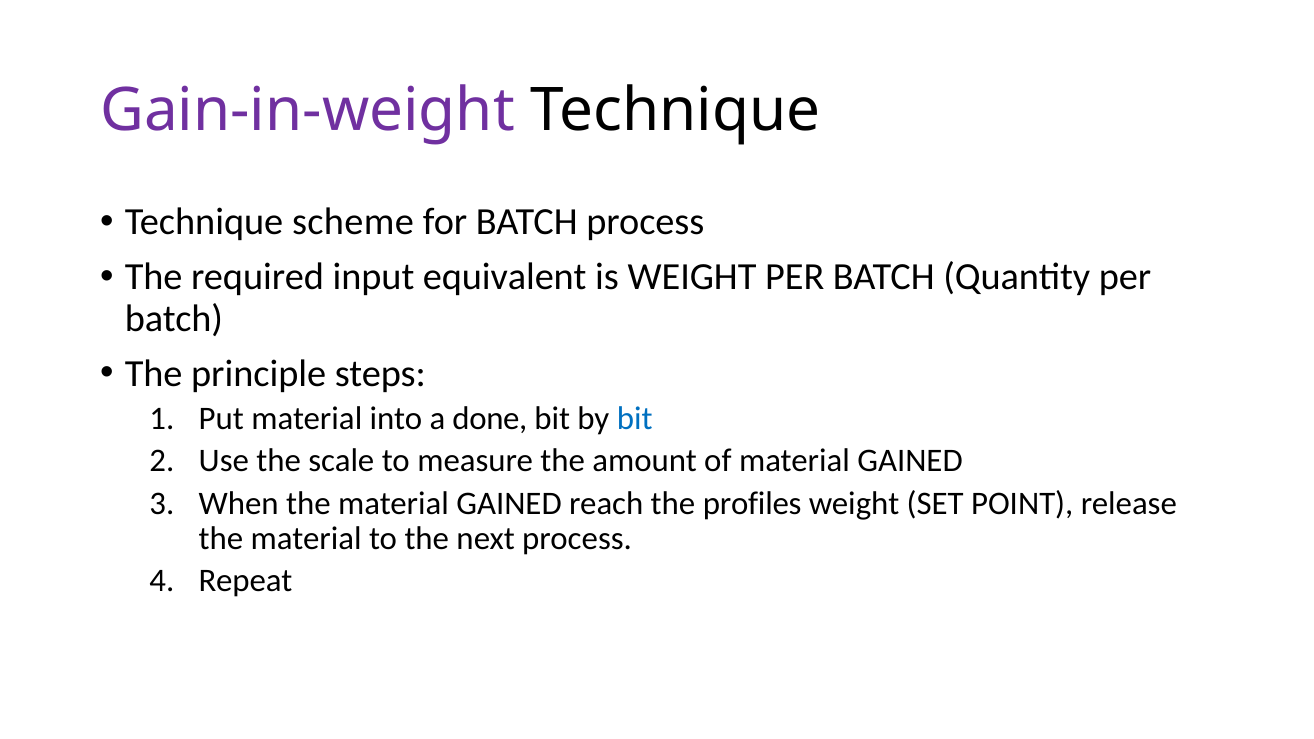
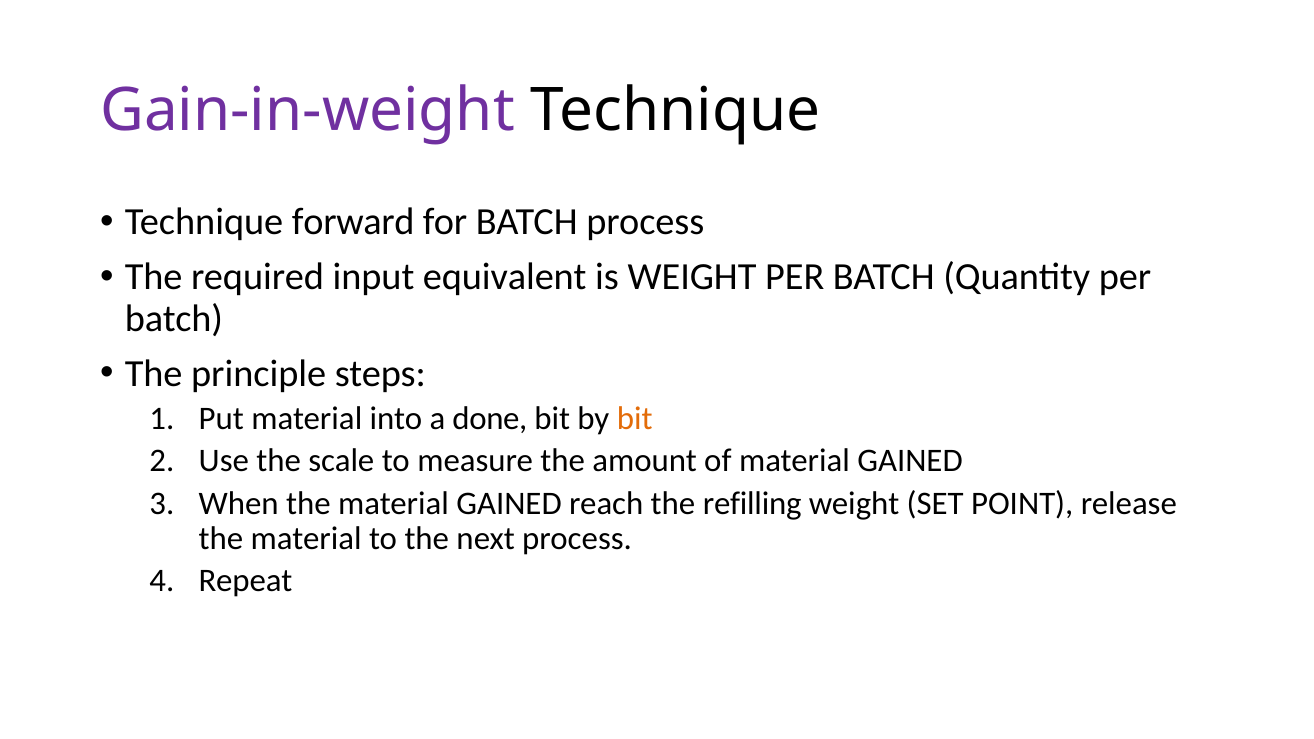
scheme: scheme -> forward
bit at (635, 419) colour: blue -> orange
profiles: profiles -> refilling
